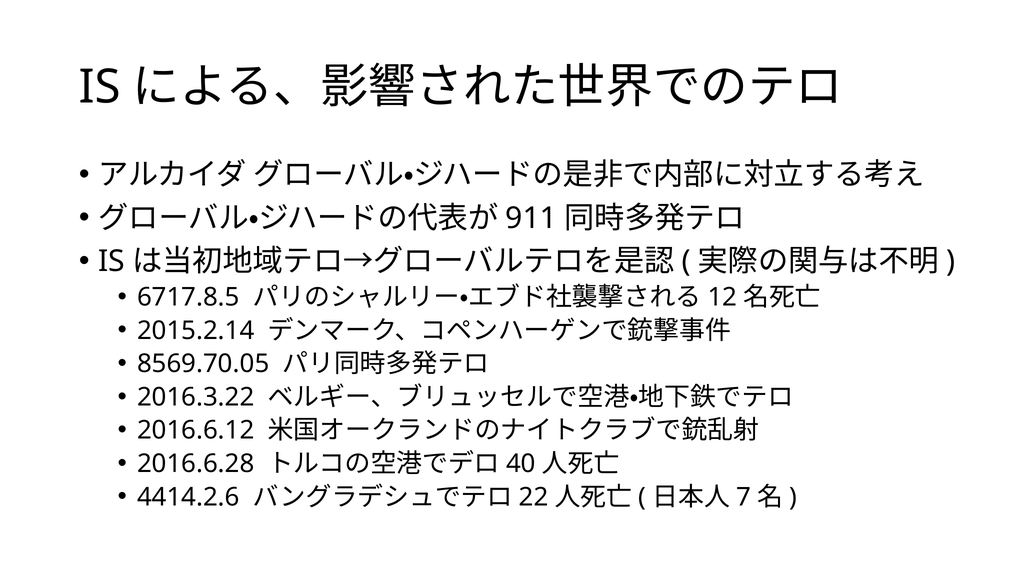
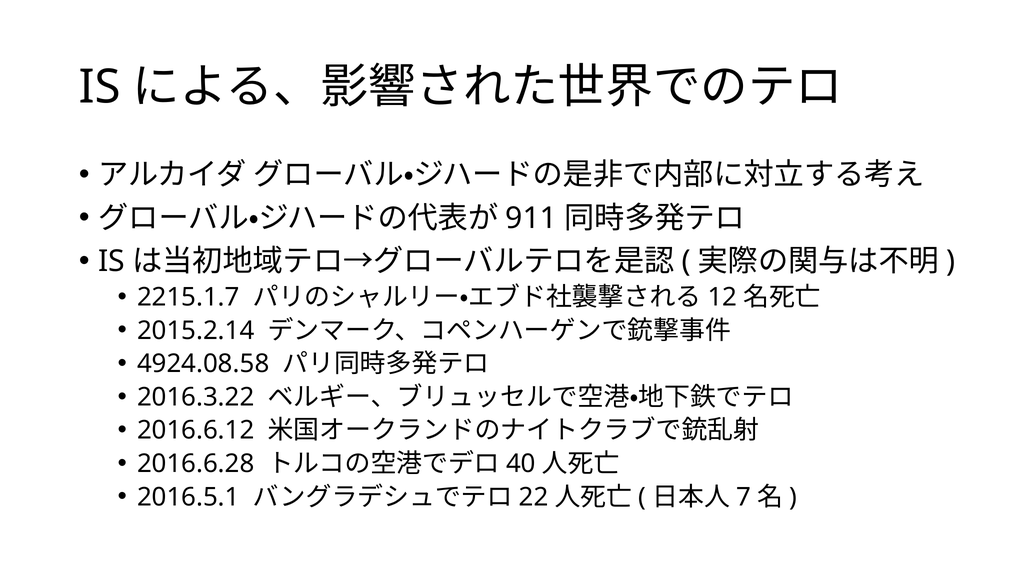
6717.8.5: 6717.8.5 -> 2215.1.7
8569.70.05: 8569.70.05 -> 4924.08.58
4414.2.6: 4414.2.6 -> 2016.5.1
